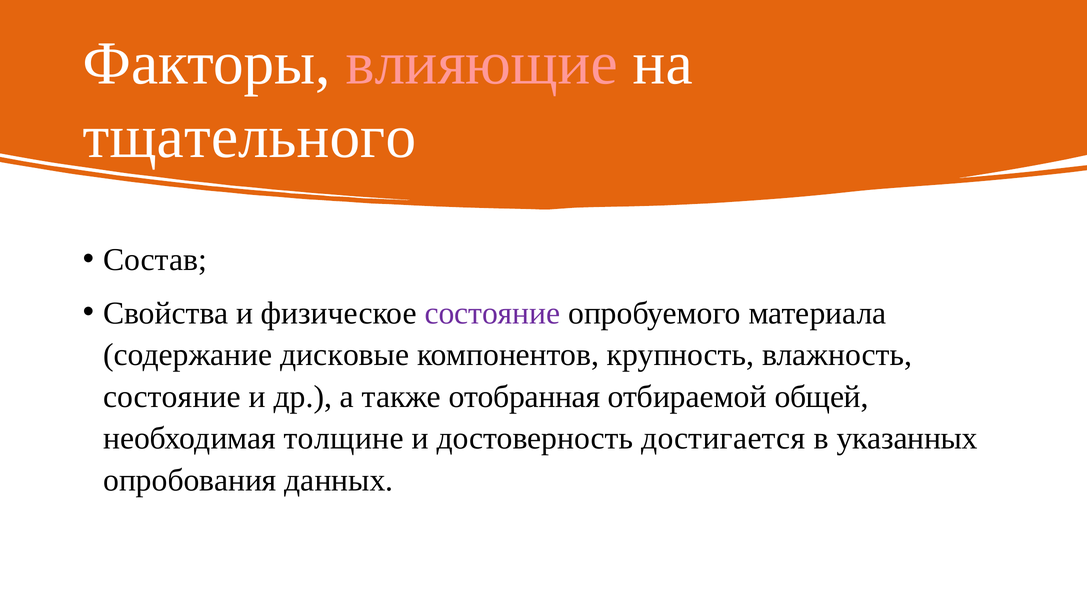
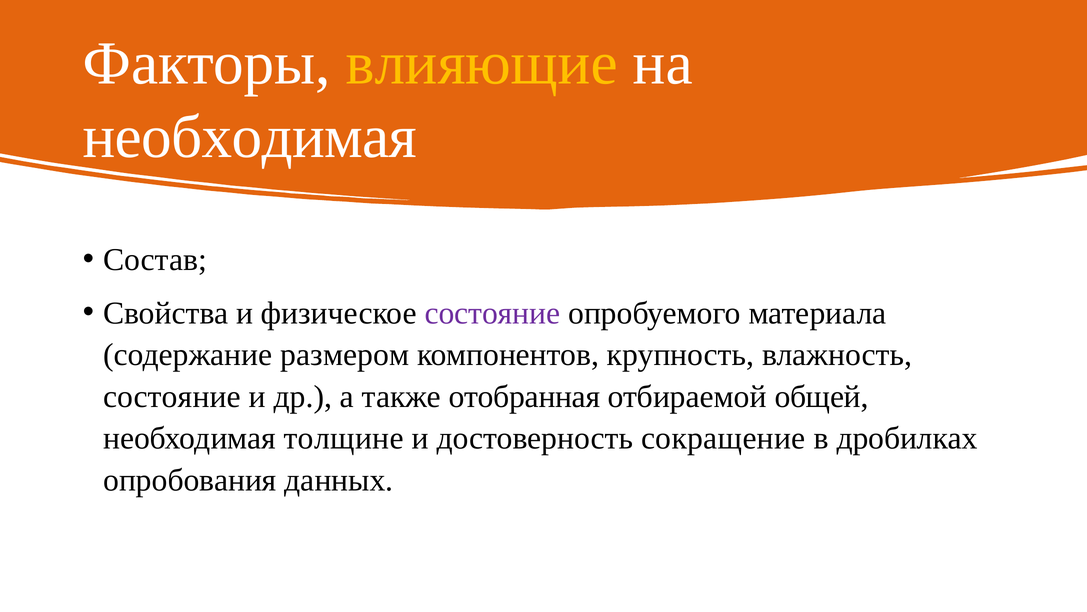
влияющие colour: pink -> yellow
тщательного at (250, 137): тщательного -> необходимая
дисковые: дисковые -> размером
достигается: достигается -> сокращение
указанных: указанных -> дробилках
